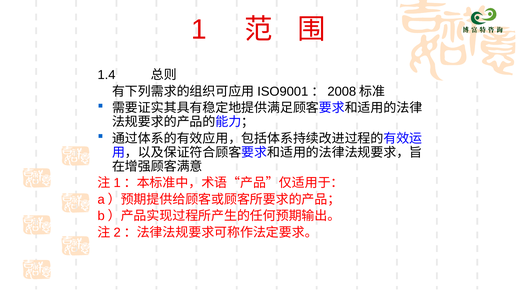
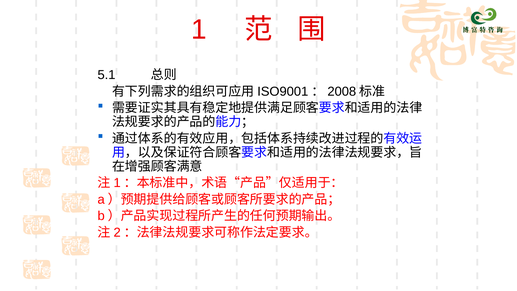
1.4: 1.4 -> 5.1
